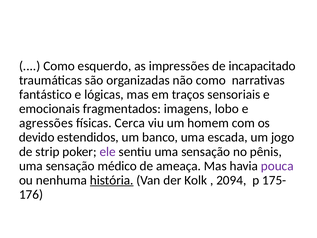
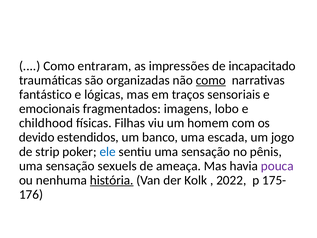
esquerdo: esquerdo -> entraram
como at (211, 80) underline: none -> present
agressões: agressões -> childhood
Cerca: Cerca -> Filhas
ele colour: purple -> blue
médico: médico -> sexuels
2094: 2094 -> 2022
